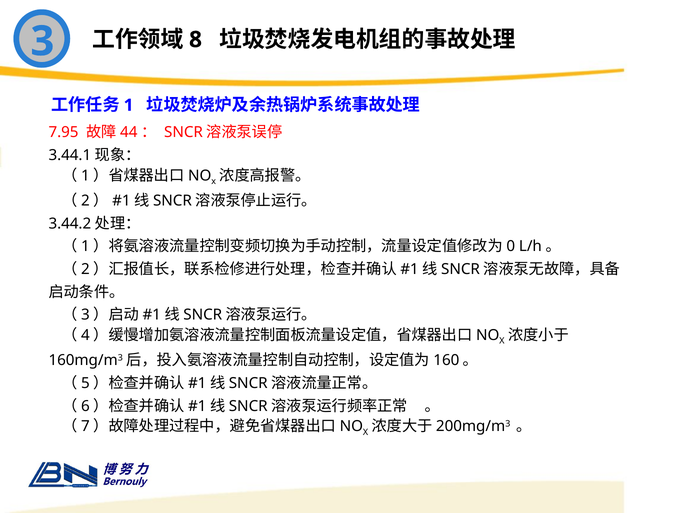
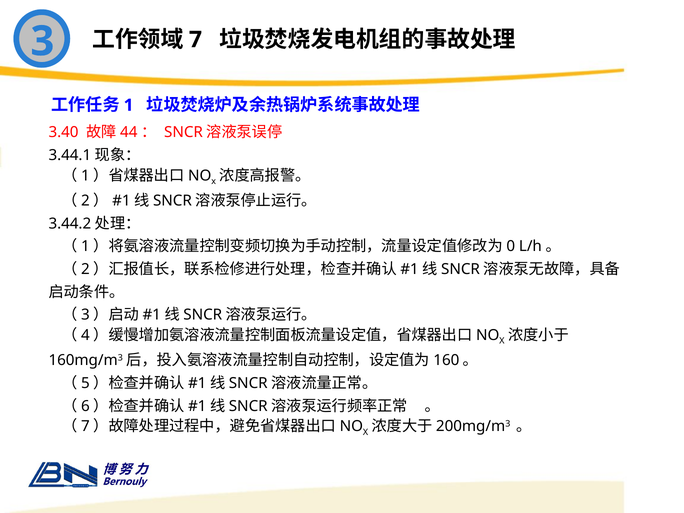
8: 8 -> 7
7.95: 7.95 -> 3.40
